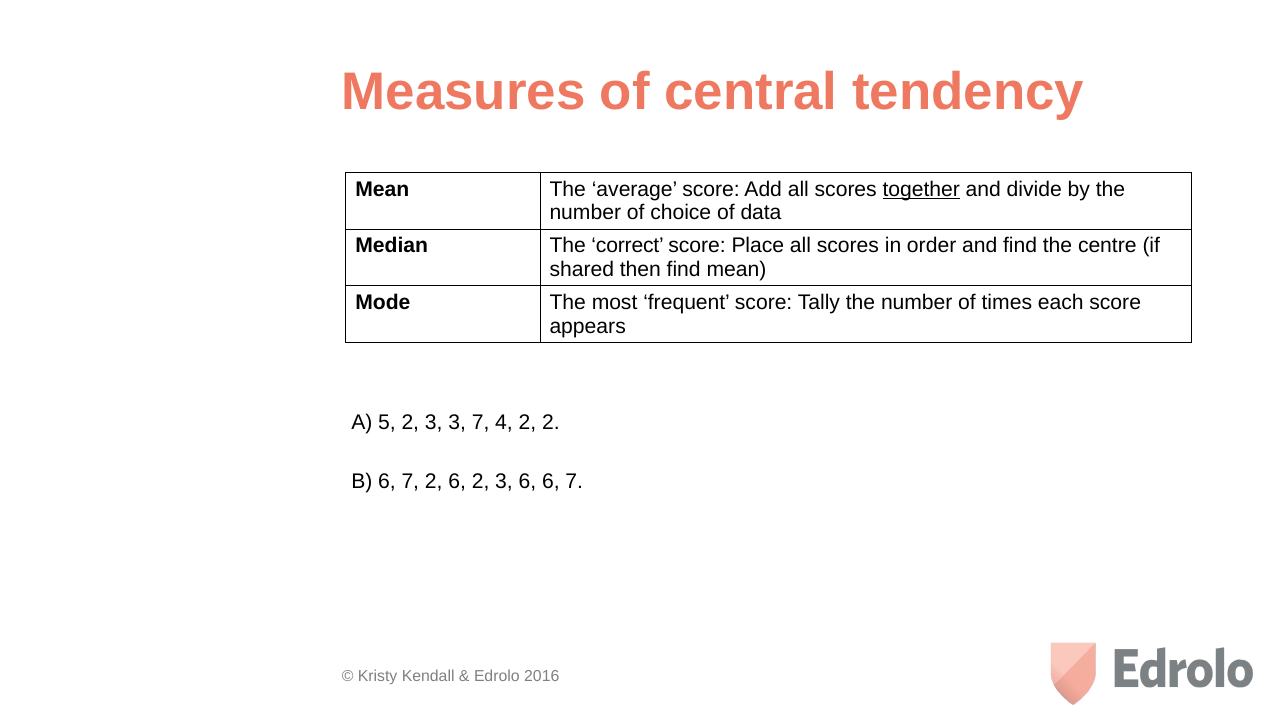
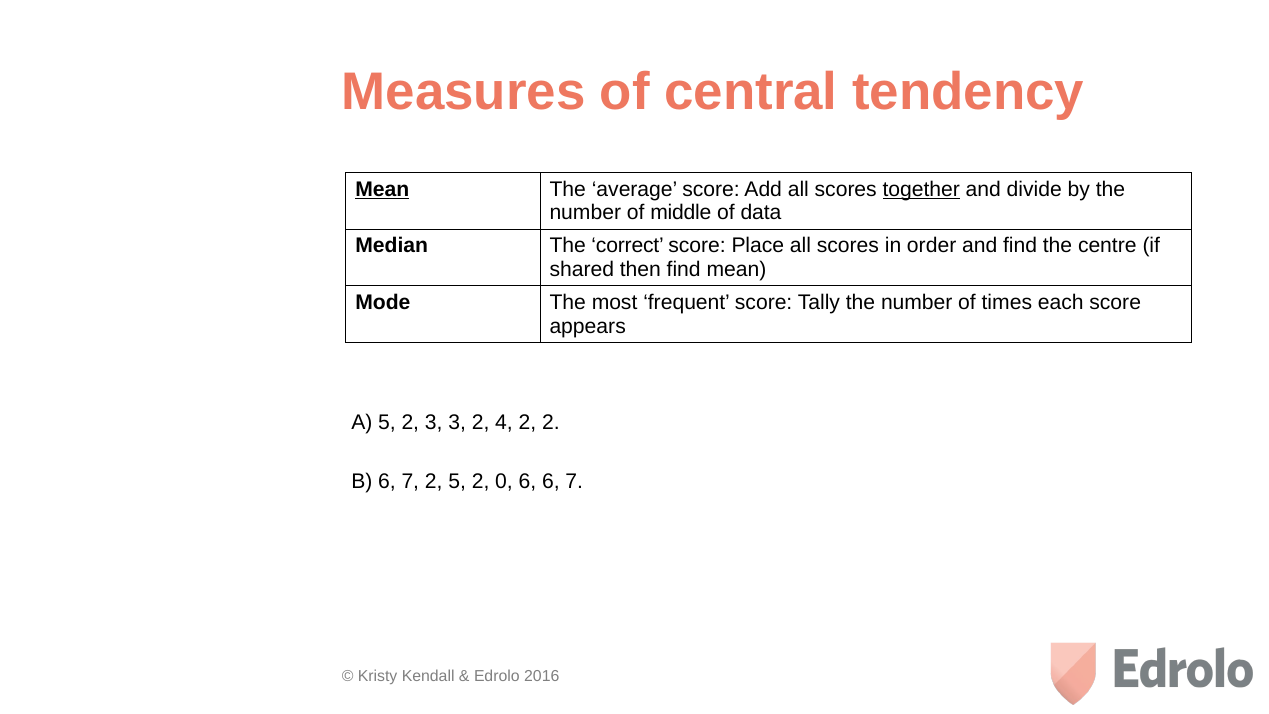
Mean at (382, 189) underline: none -> present
choice: choice -> middle
3 7: 7 -> 2
2 6: 6 -> 5
3 at (504, 481): 3 -> 0
